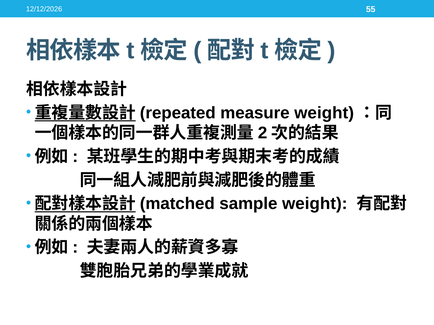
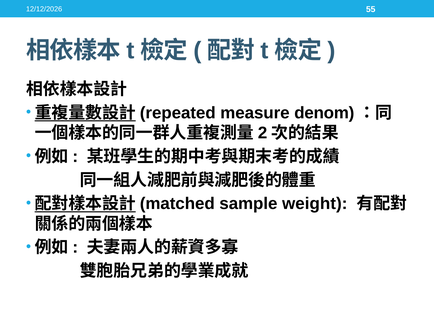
measure weight: weight -> denom
